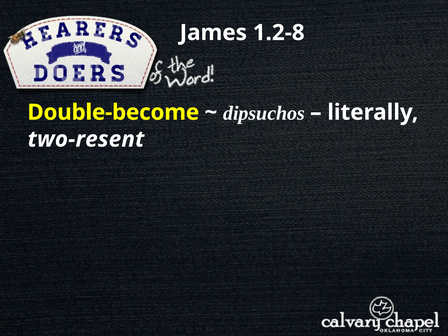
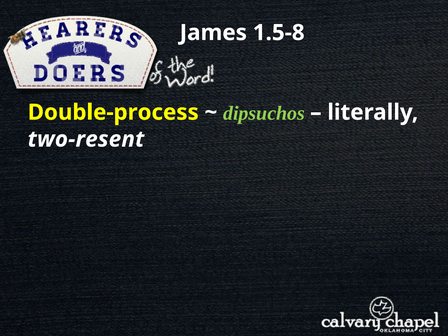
1.2-8: 1.2-8 -> 1.5-8
Double-become: Double-become -> Double-process
dipsuchos colour: white -> light green
